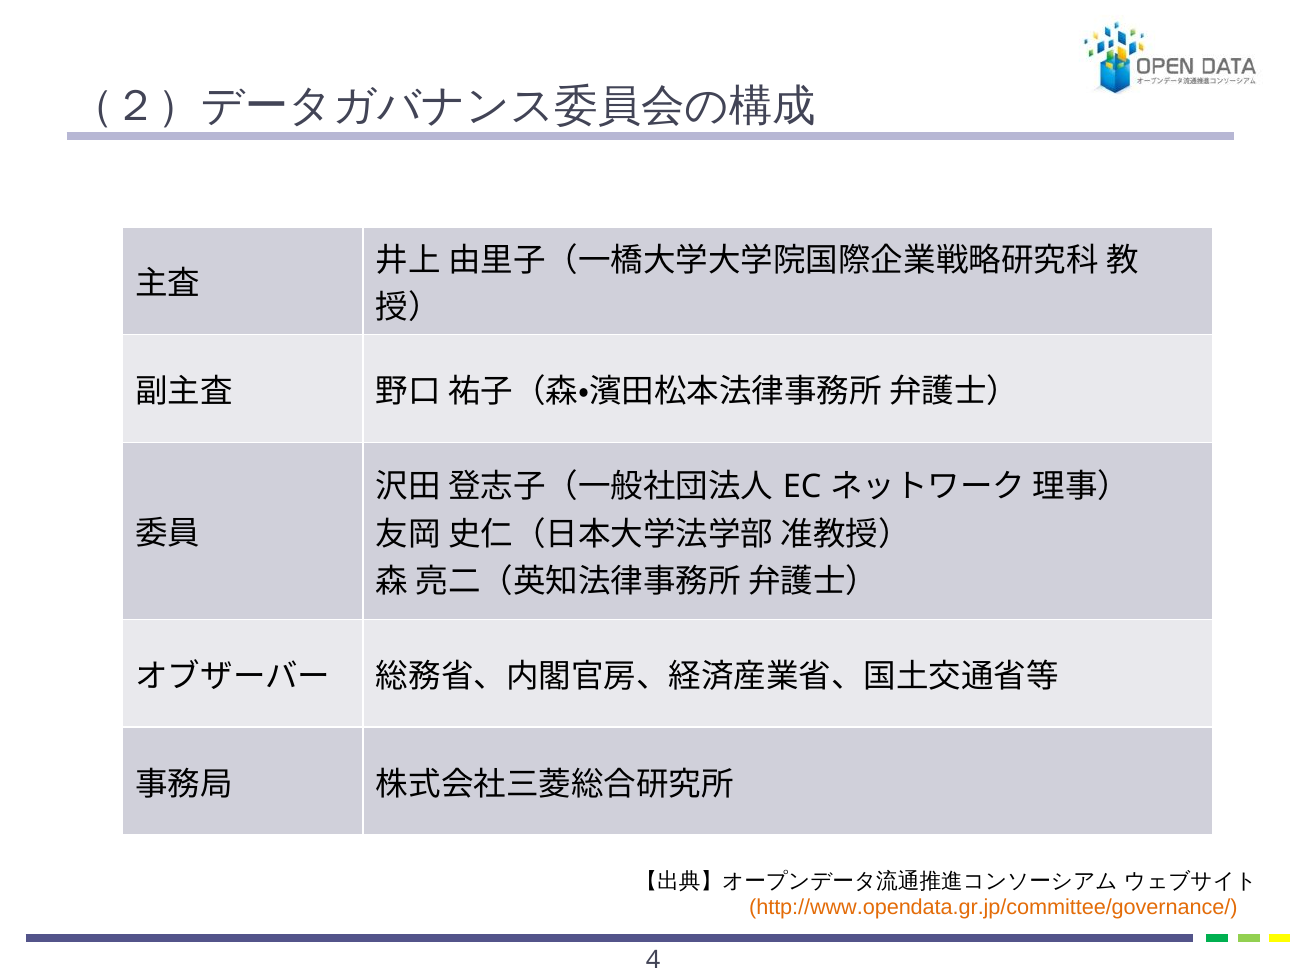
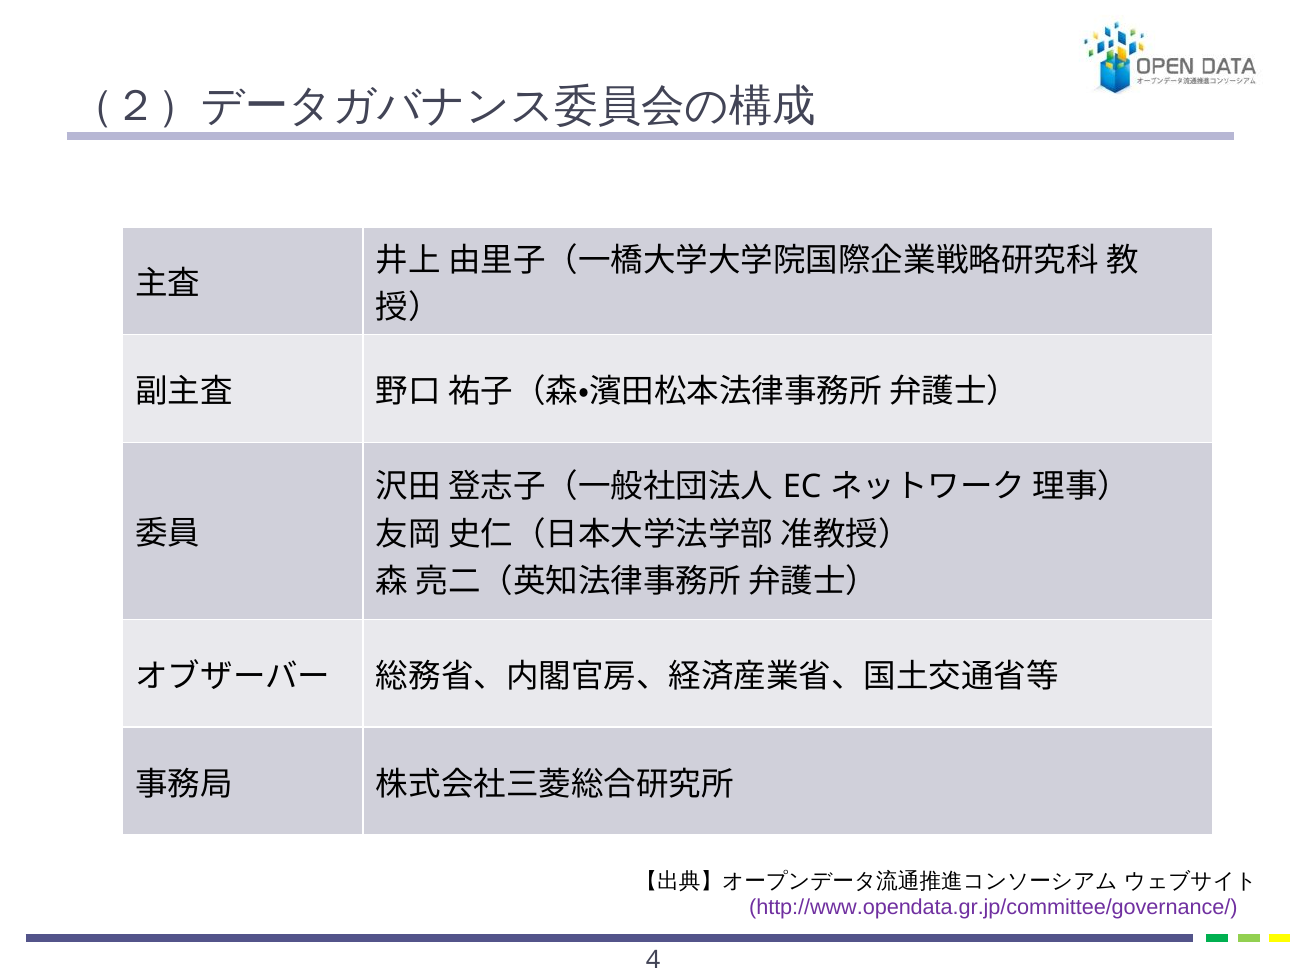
http://www.opendata.gr.jp/committee/governance/ colour: orange -> purple
